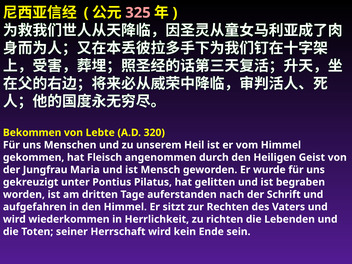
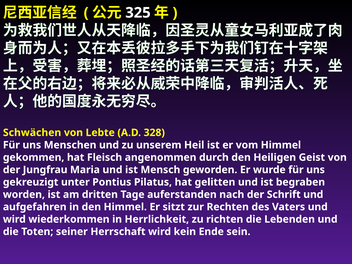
325 colour: pink -> white
Bekommen: Bekommen -> Schwächen
320: 320 -> 328
